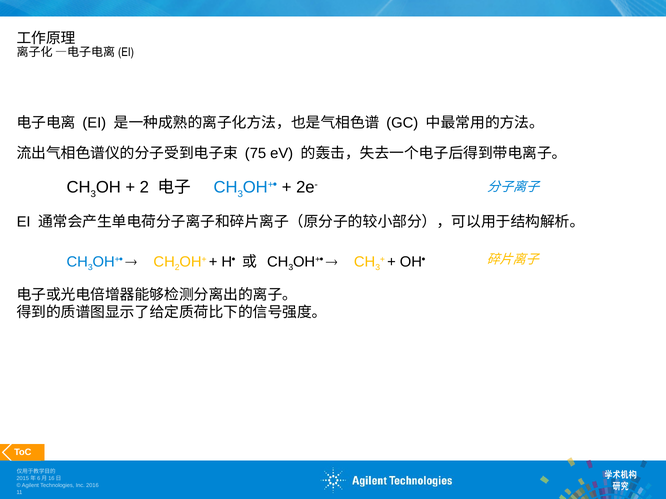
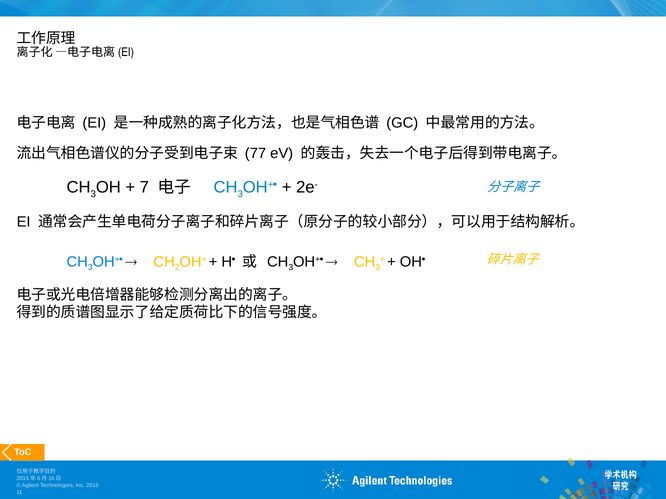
75: 75 -> 77
2 at (144, 188): 2 -> 7
